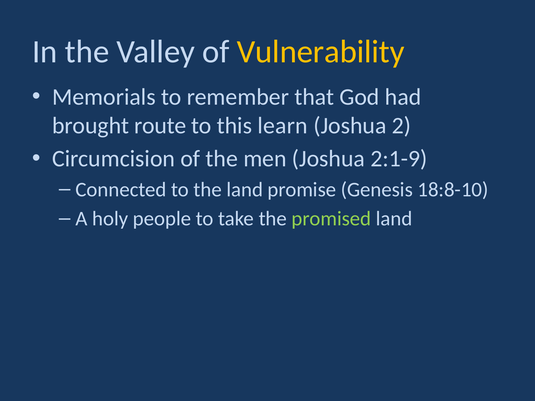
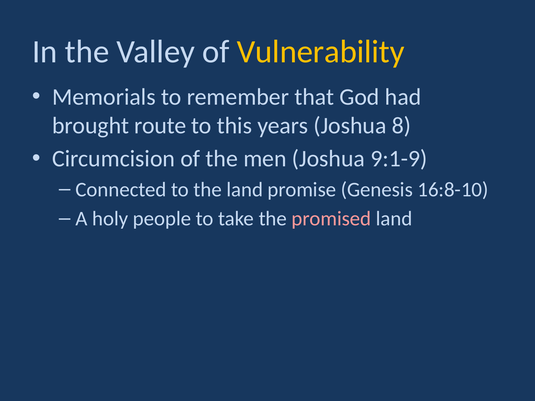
learn: learn -> years
2: 2 -> 8
2:1-9: 2:1-9 -> 9:1-9
18:8-10: 18:8-10 -> 16:8-10
promised colour: light green -> pink
